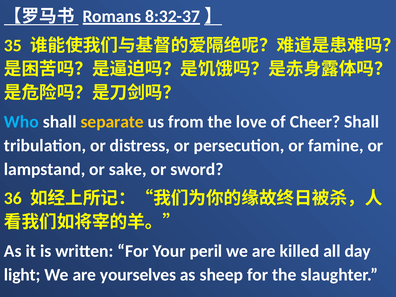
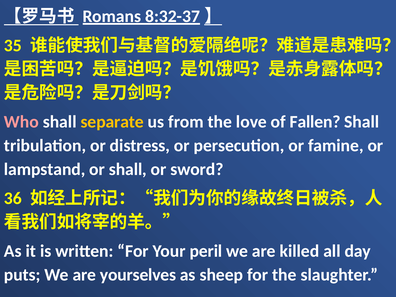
Who colour: light blue -> pink
Cheer: Cheer -> Fallen
or sake: sake -> shall
light: light -> puts
